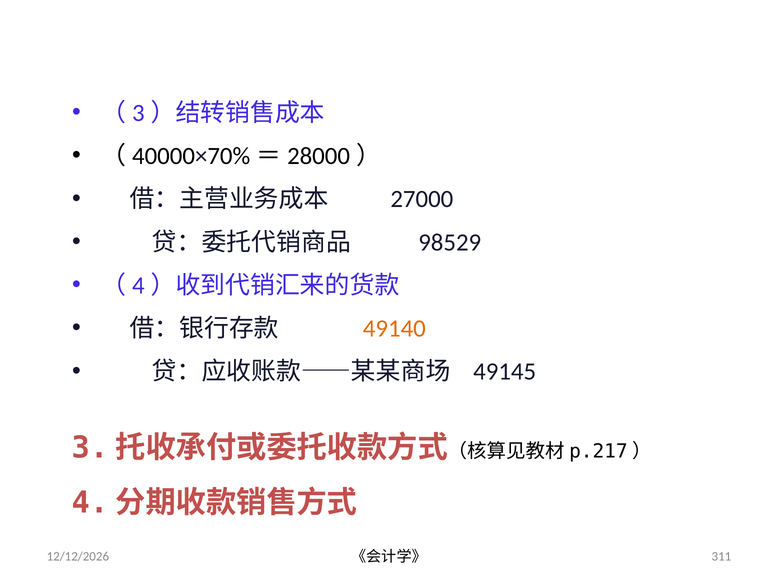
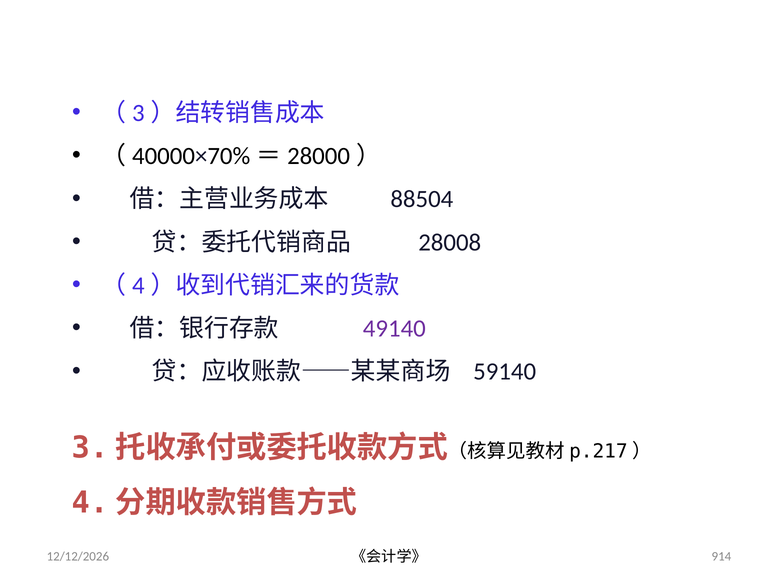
27000: 27000 -> 88504
98529: 98529 -> 28008
49140 colour: orange -> purple
49145: 49145 -> 59140
311: 311 -> 914
